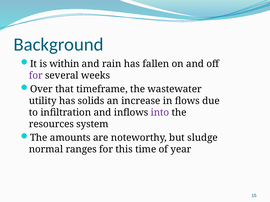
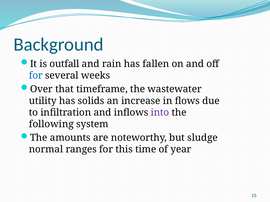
within: within -> outfall
for at (36, 76) colour: purple -> blue
resources: resources -> following
